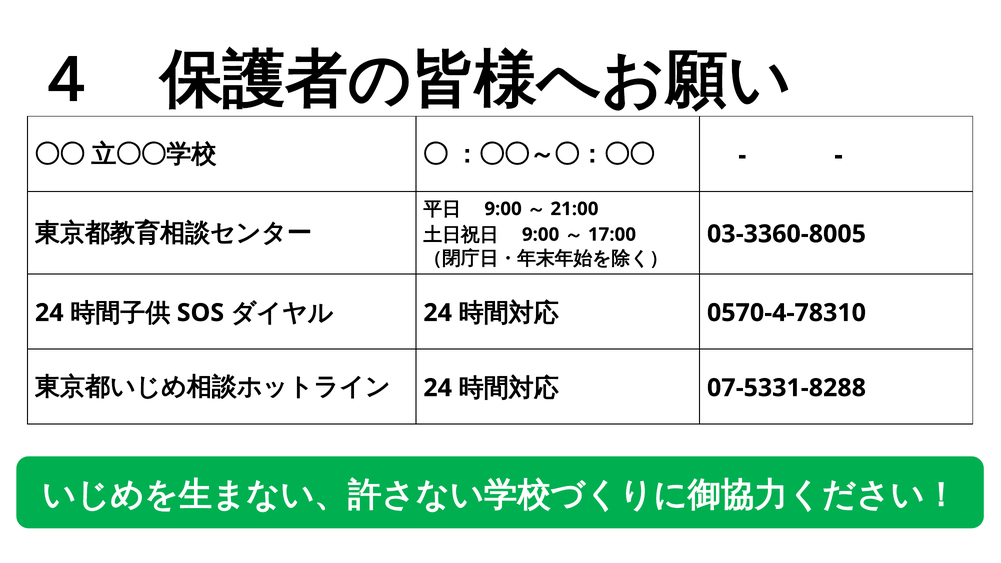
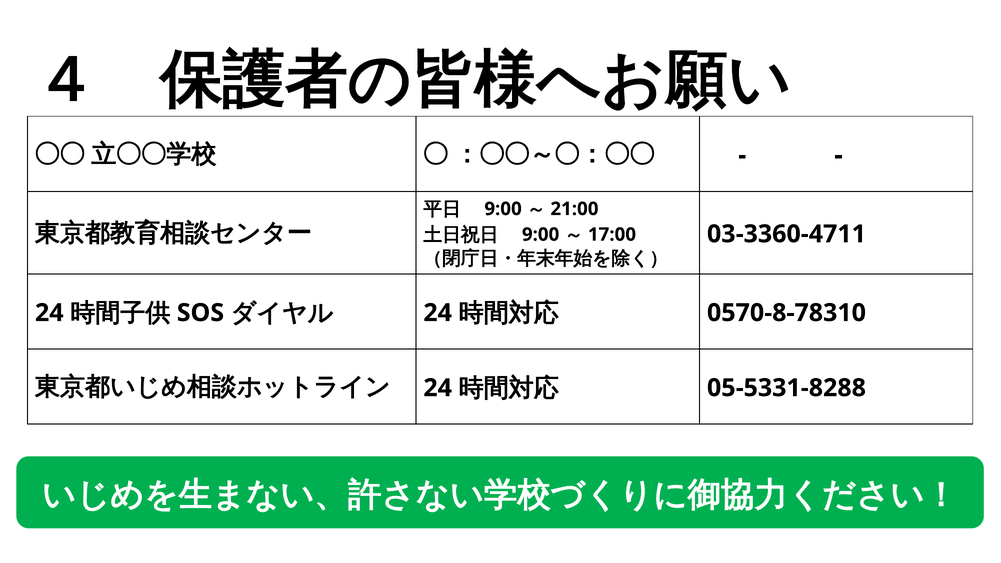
03-3360-8005: 03-3360-8005 -> 03-3360-4711
0570-4-78310: 0570-4-78310 -> 0570-8-78310
07-5331-8288: 07-5331-8288 -> 05-5331-8288
